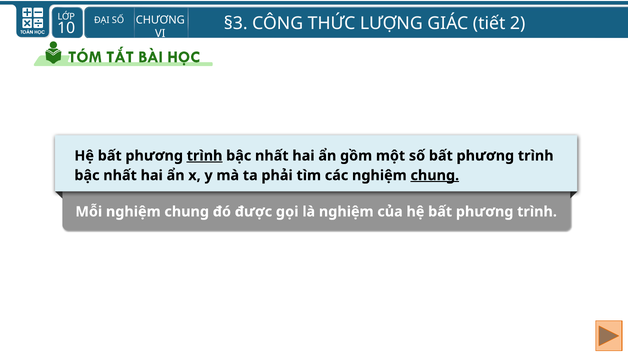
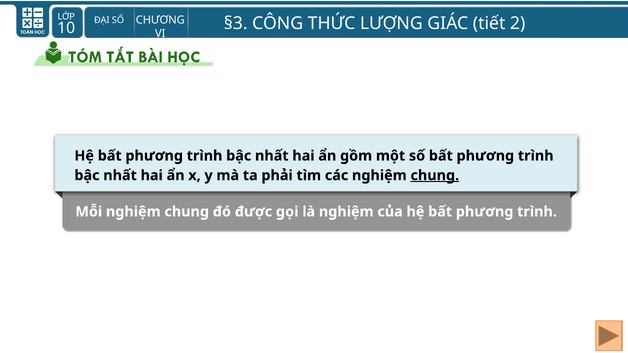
trình at (205, 156) underline: present -> none
